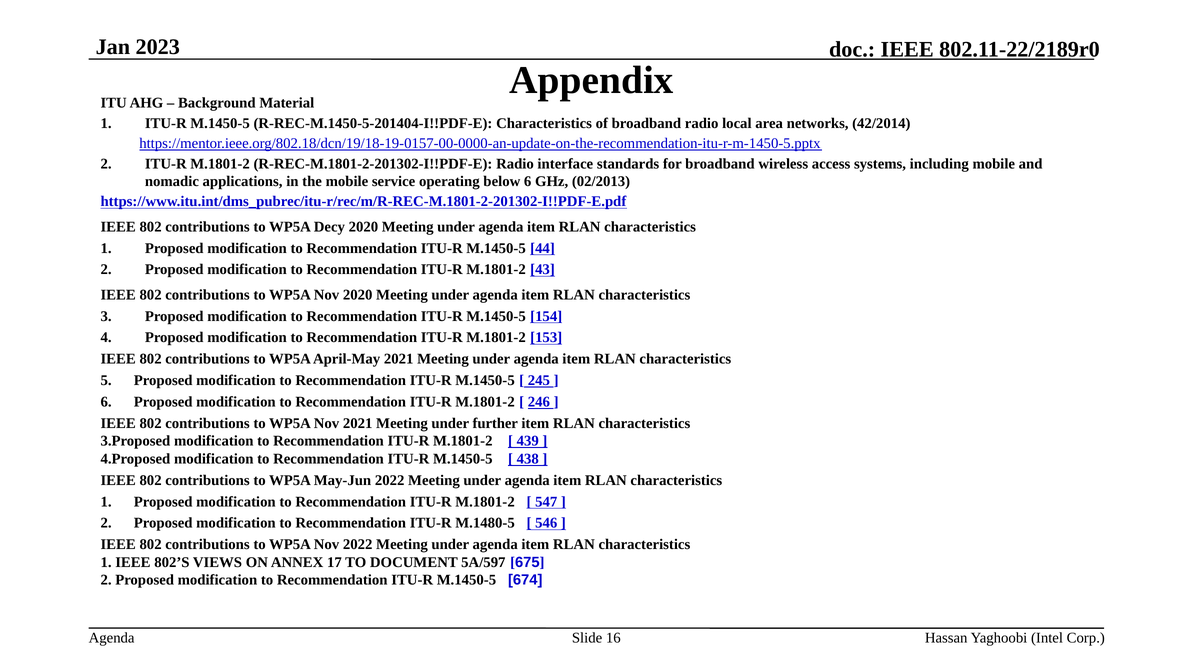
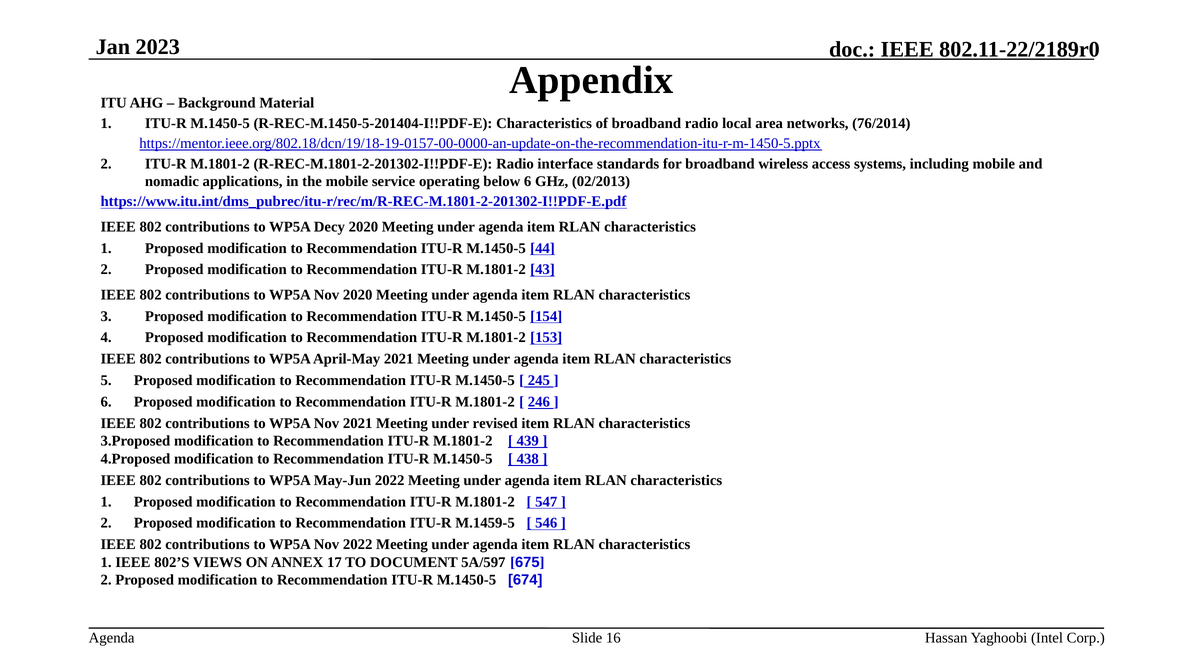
42/2014: 42/2014 -> 76/2014
further: further -> revised
M.1480-5: M.1480-5 -> M.1459-5
